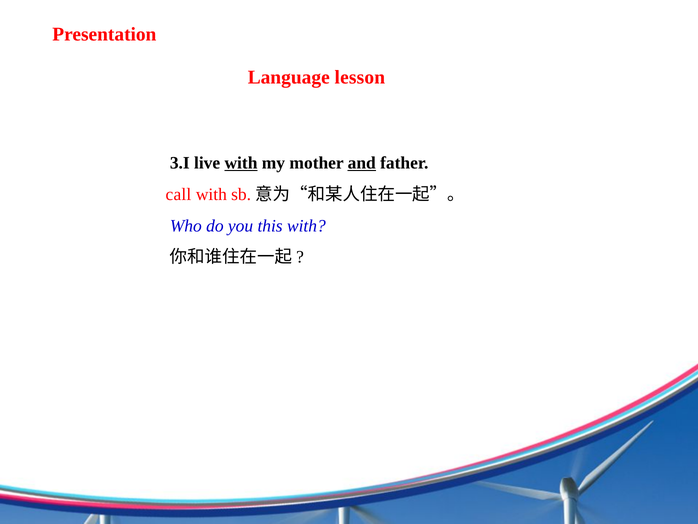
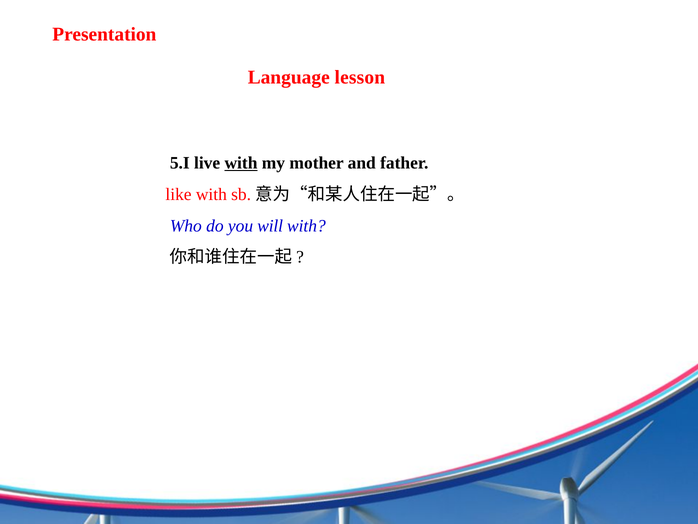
3.I: 3.I -> 5.I
and underline: present -> none
call: call -> like
this: this -> will
